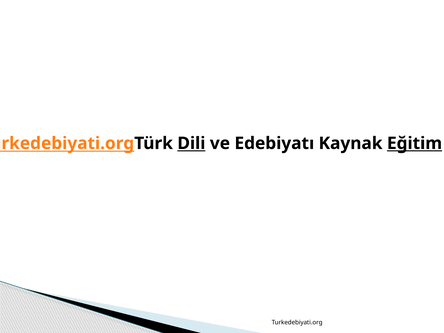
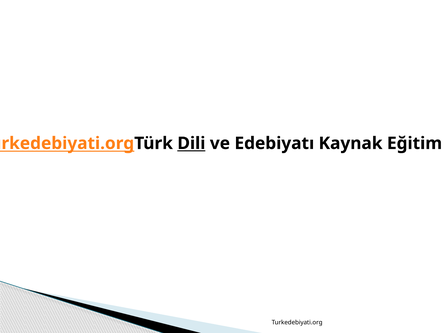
Eğitim underline: present -> none
